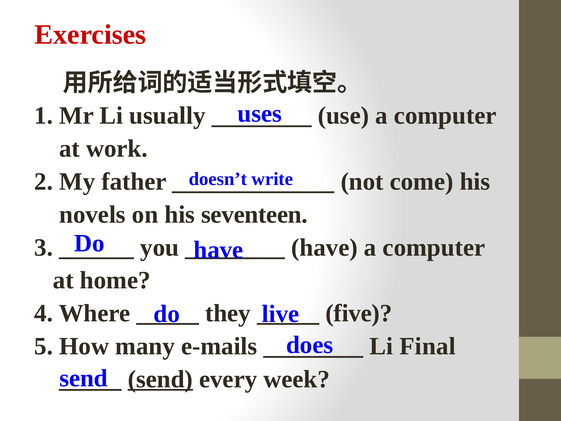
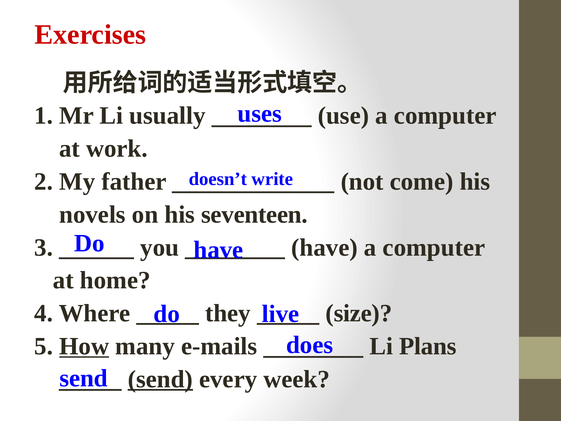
five: five -> size
How underline: none -> present
Final: Final -> Plans
